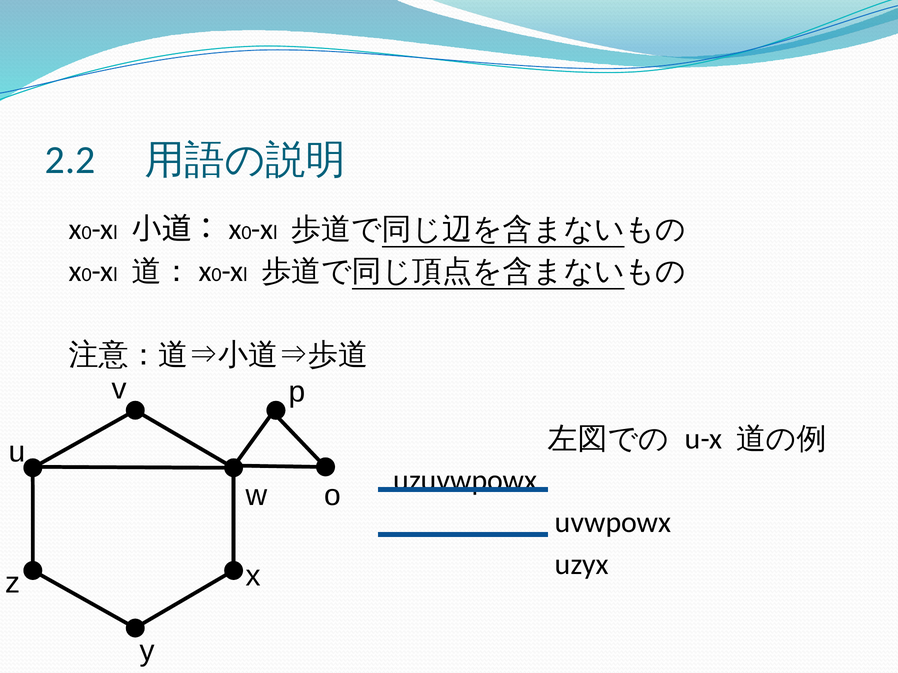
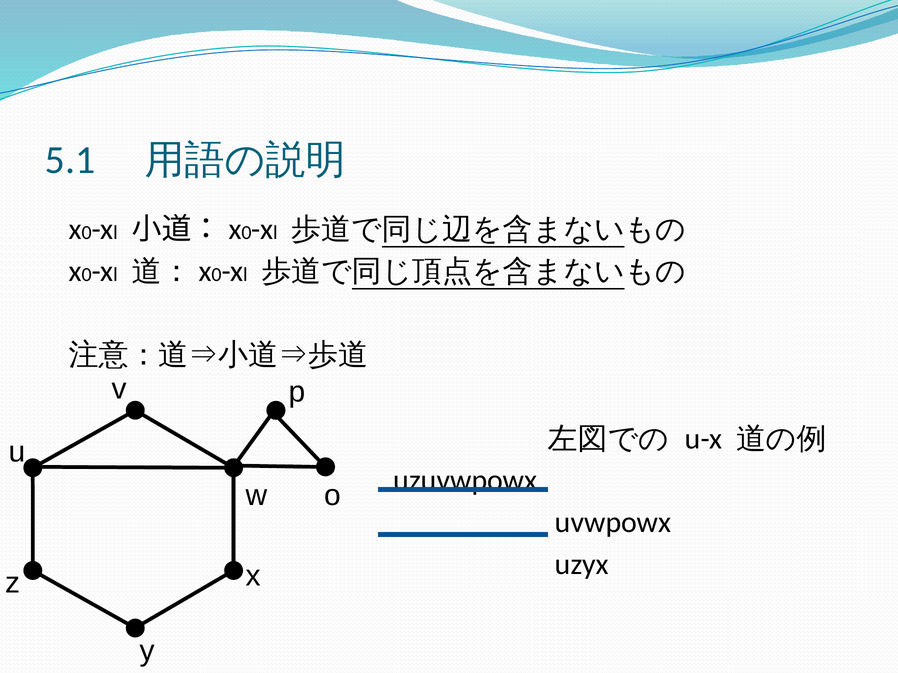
2.2: 2.2 -> 5.1
